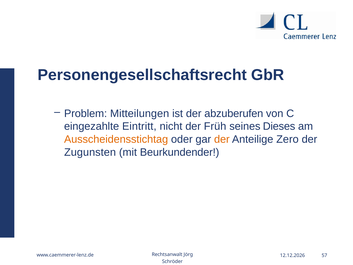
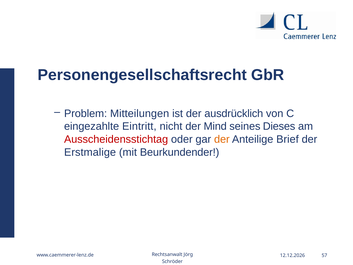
abzuberufen: abzuberufen -> ausdrücklich
Früh: Früh -> Mind
Ausscheidensstichtag colour: orange -> red
Zero: Zero -> Brief
Zugunsten: Zugunsten -> Erstmalige
